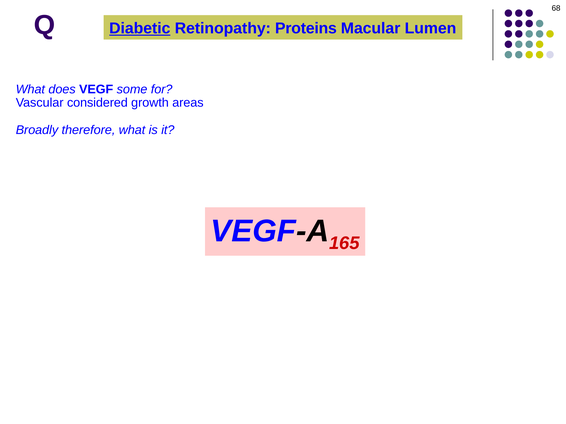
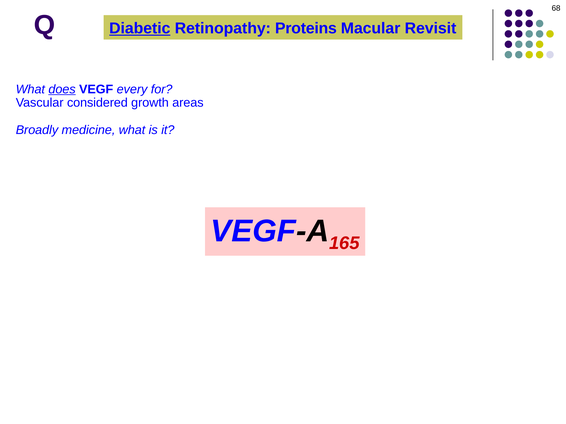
Lumen: Lumen -> Revisit
does underline: none -> present
some: some -> every
therefore: therefore -> medicine
